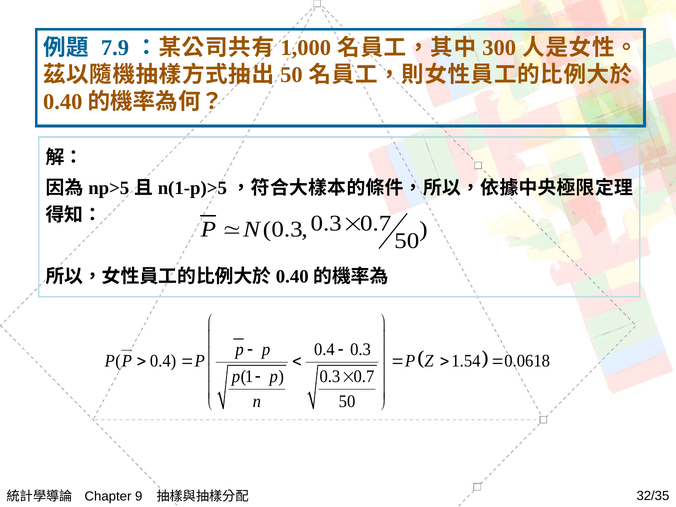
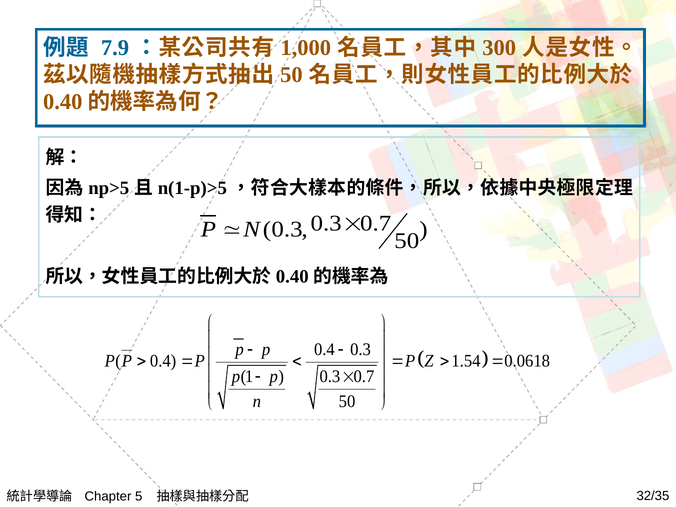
9: 9 -> 5
